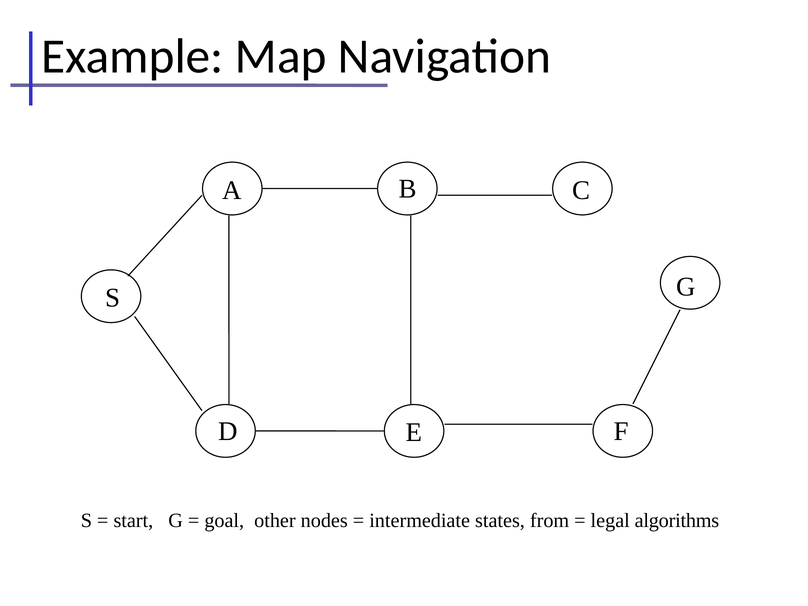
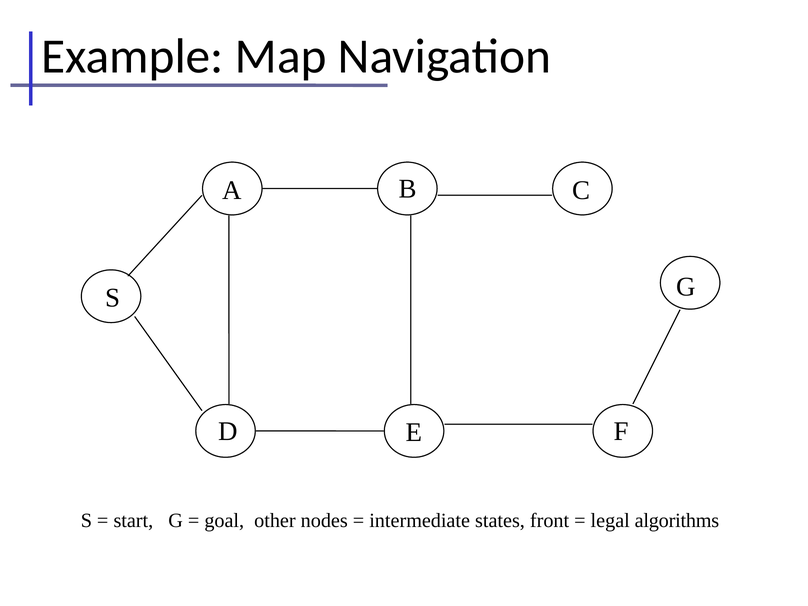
from: from -> front
